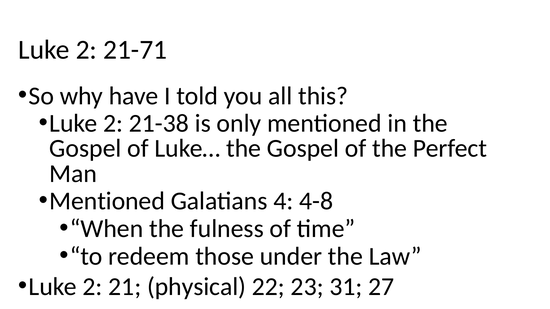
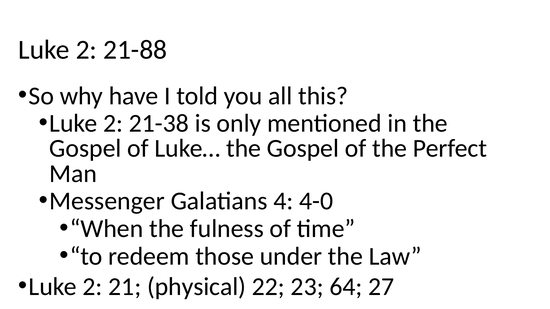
21-71: 21-71 -> 21-88
Mentioned at (107, 201): Mentioned -> Messenger
4-8: 4-8 -> 4-0
31: 31 -> 64
